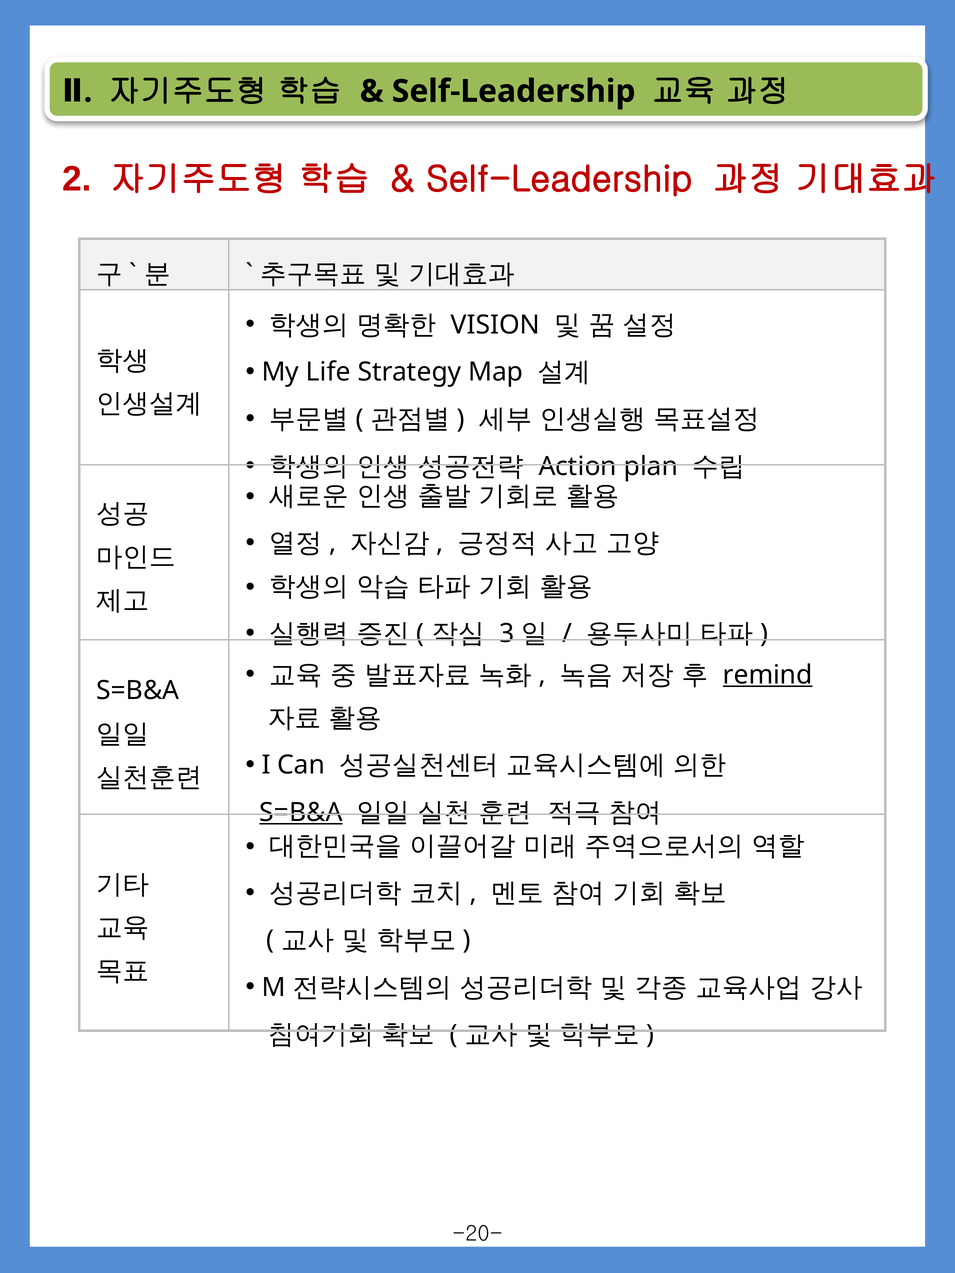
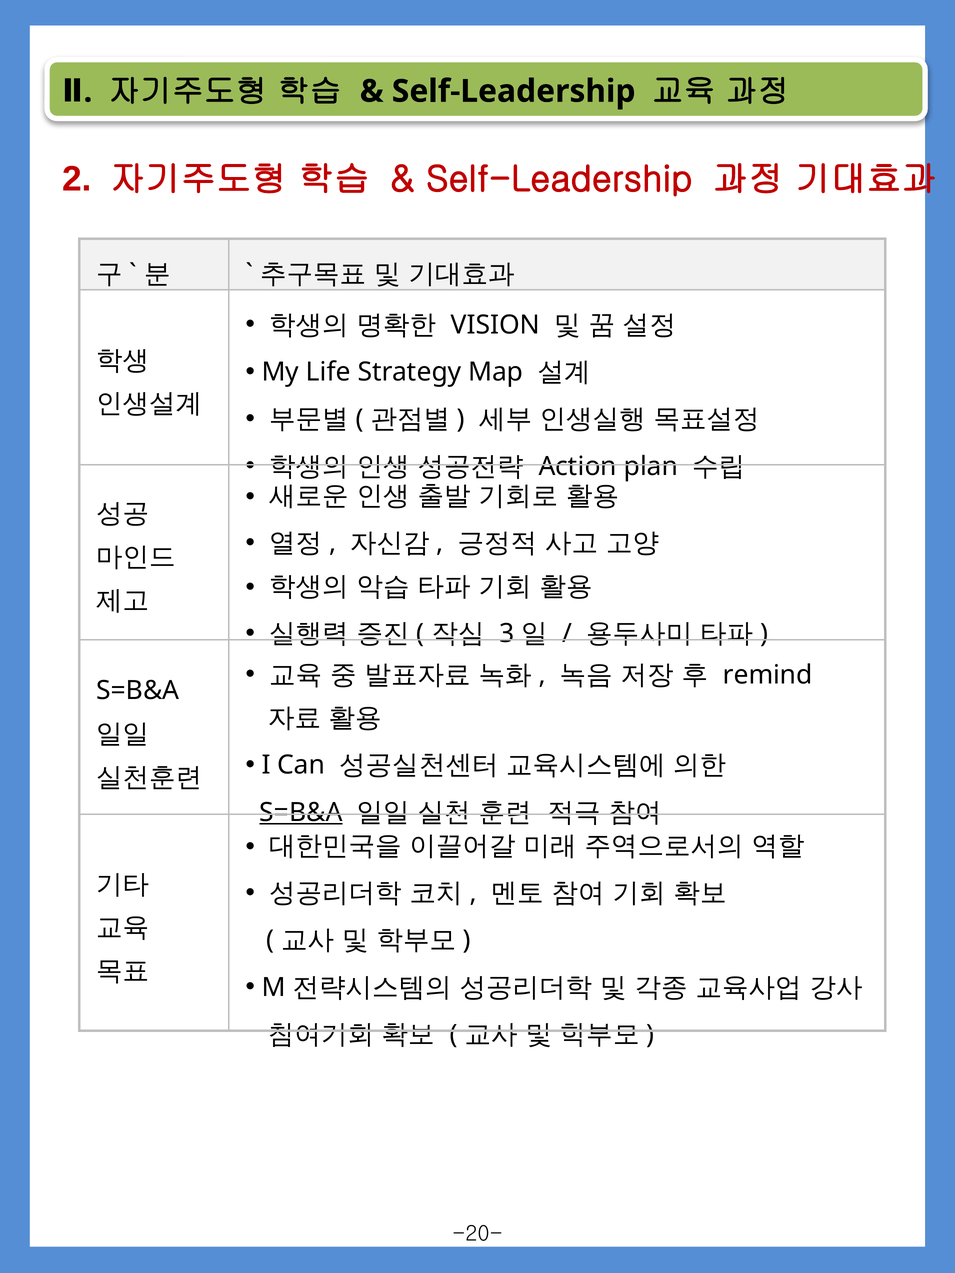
remind underline: present -> none
